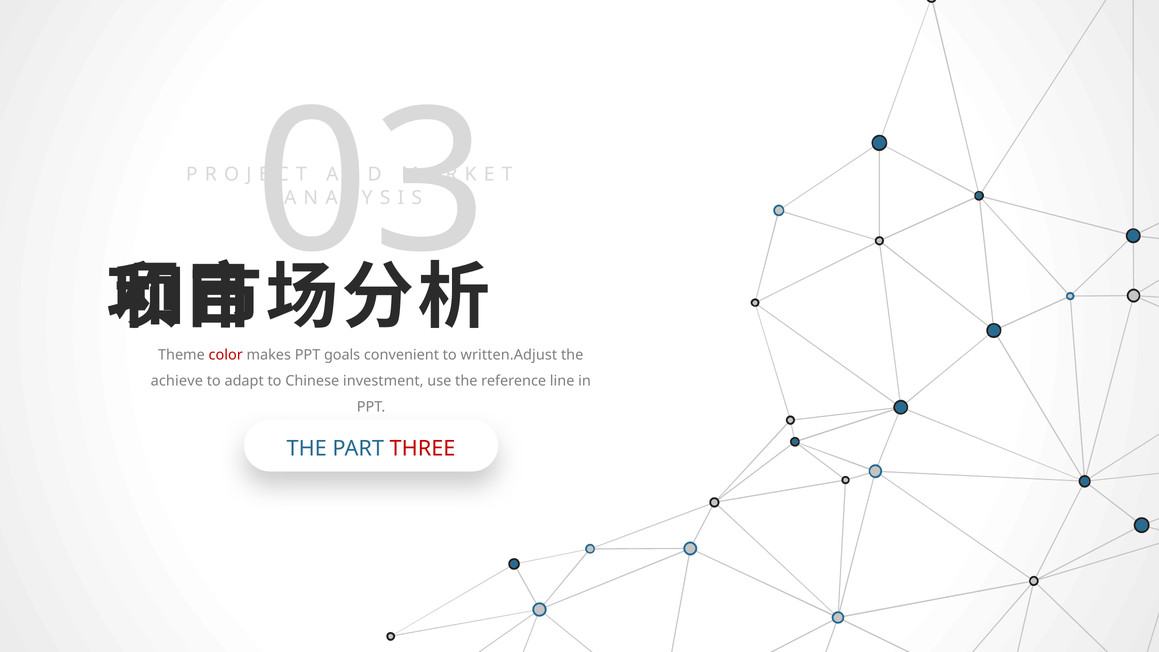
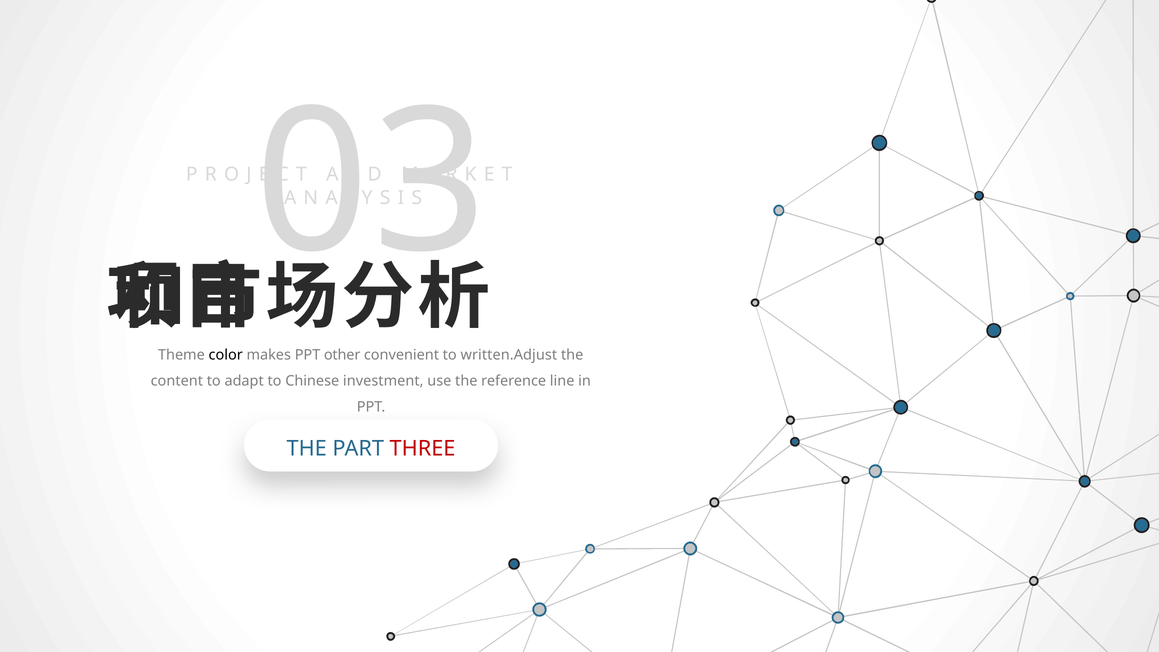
color colour: red -> black
goals: goals -> other
achieve: achieve -> content
